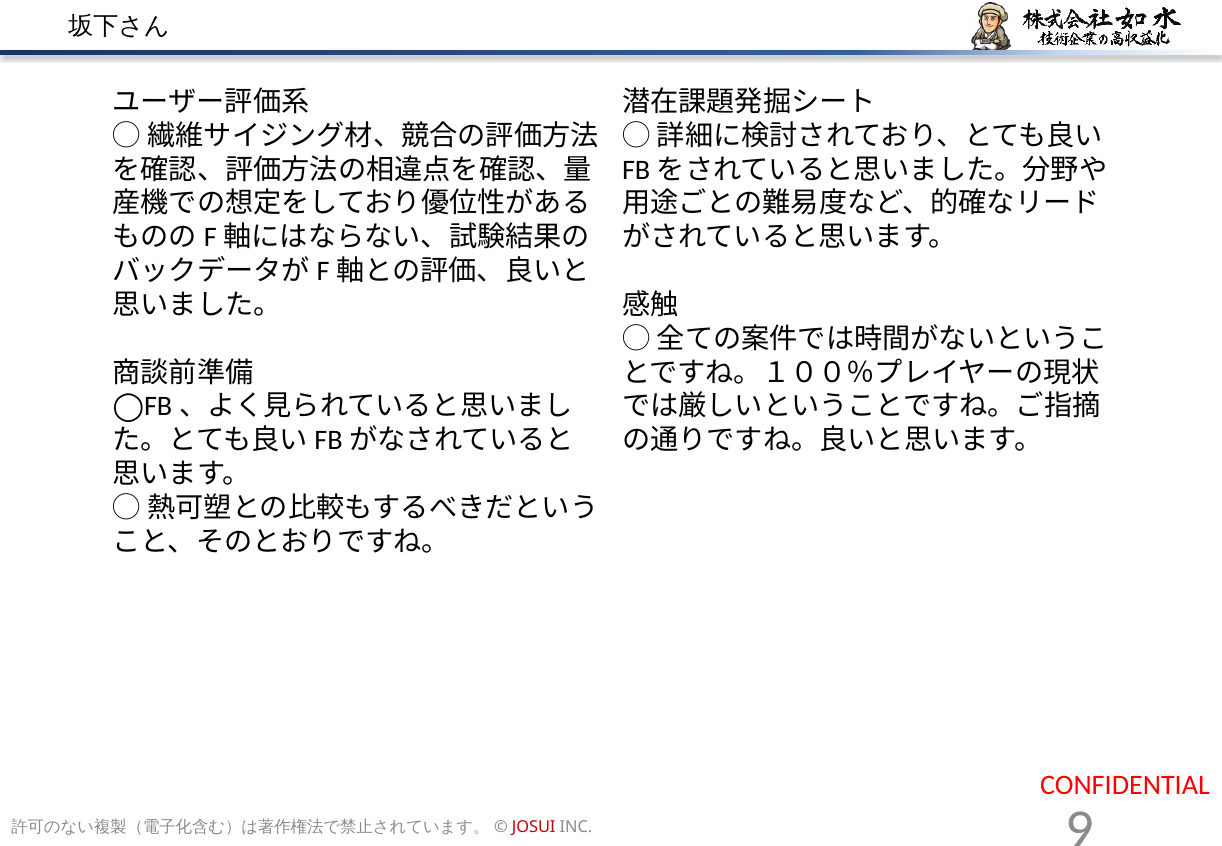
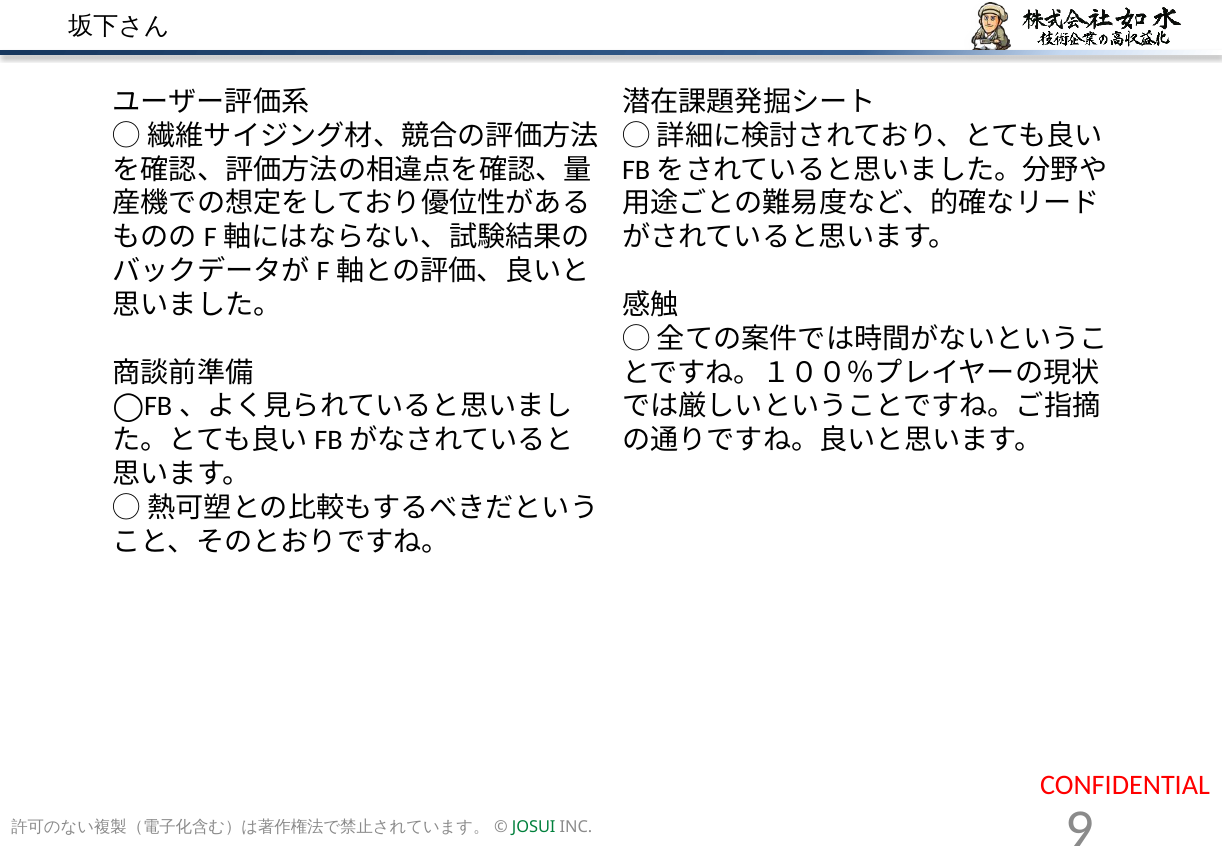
JOSUI colour: red -> green
